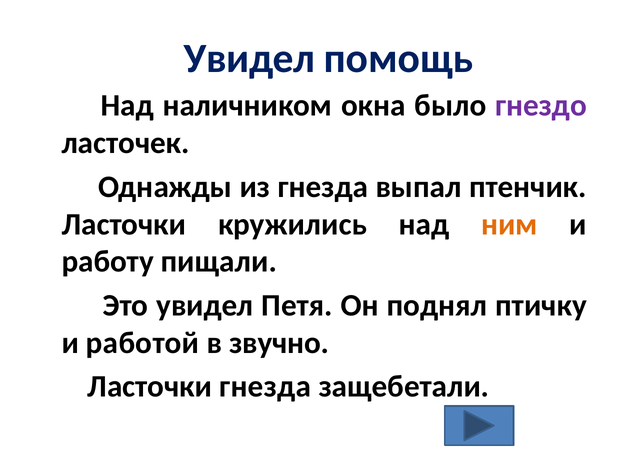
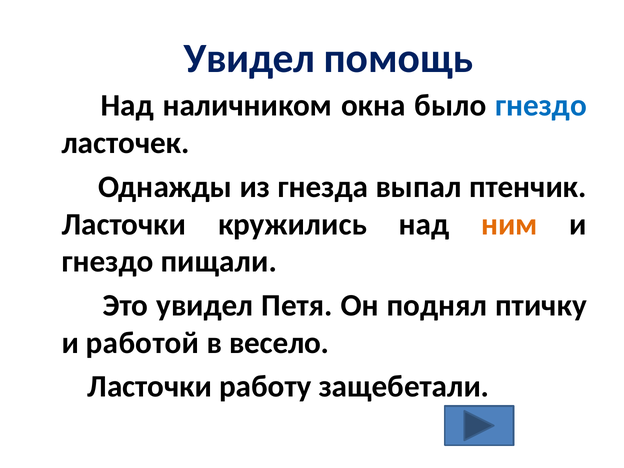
гнездо at (541, 106) colour: purple -> blue
работу at (108, 262): работу -> гнездо
звучно: звучно -> весело
Ласточки гнезда: гнезда -> работу
